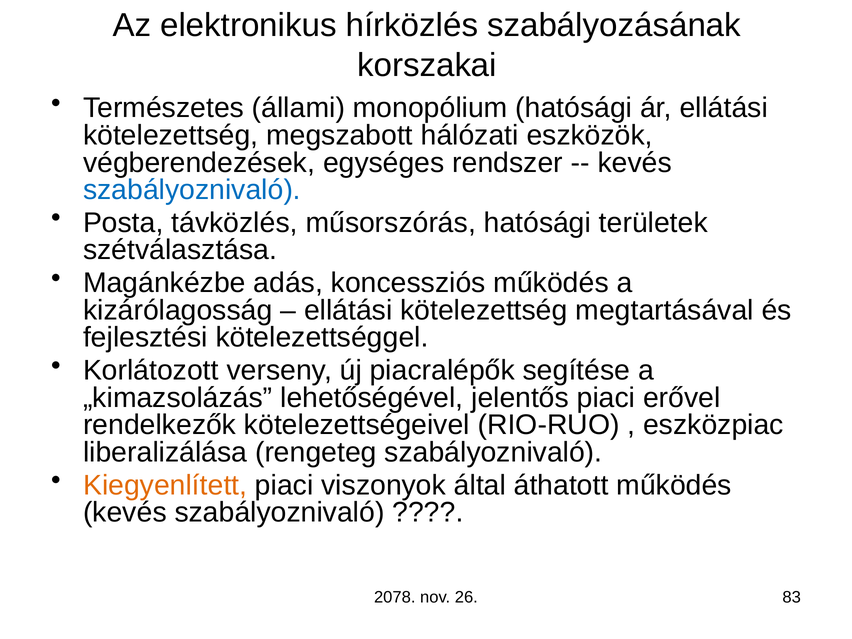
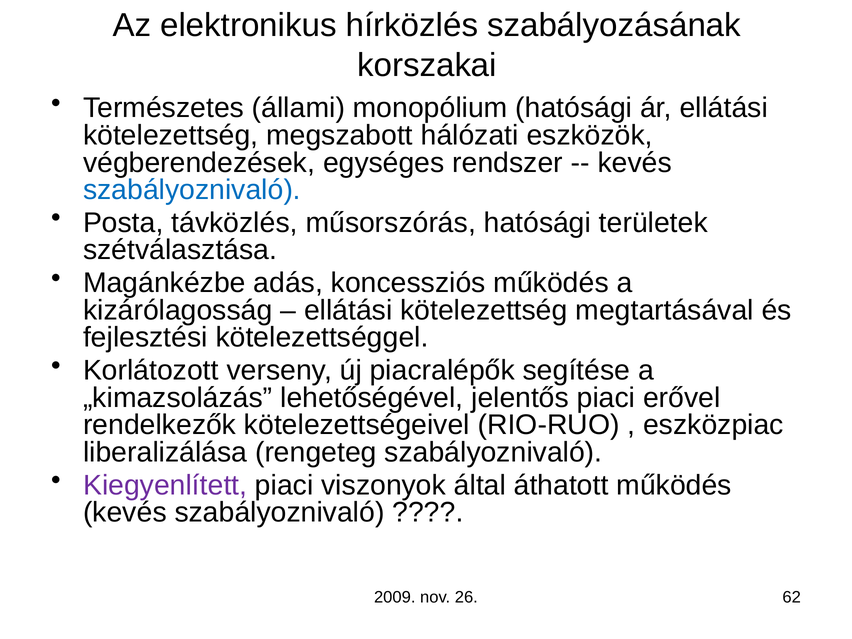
Kiegyenlített colour: orange -> purple
2078: 2078 -> 2009
83: 83 -> 62
